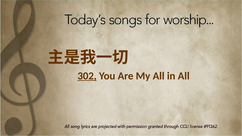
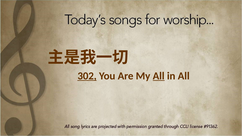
All at (159, 76) underline: none -> present
